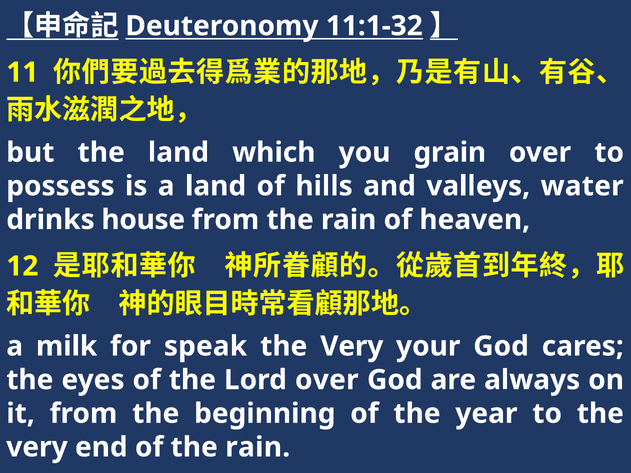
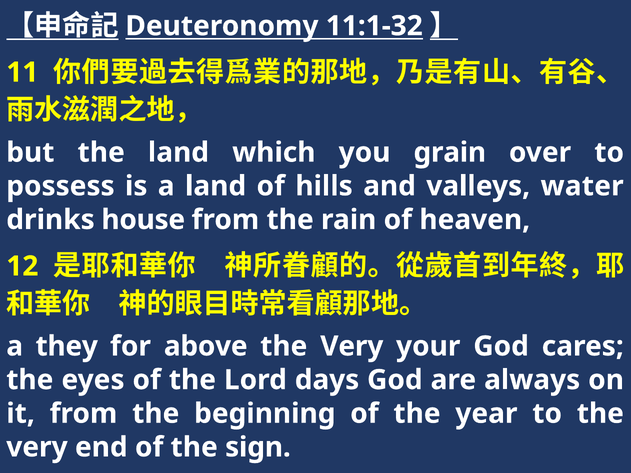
milk: milk -> they
speak: speak -> above
Lord over: over -> days
of the rain: rain -> sign
